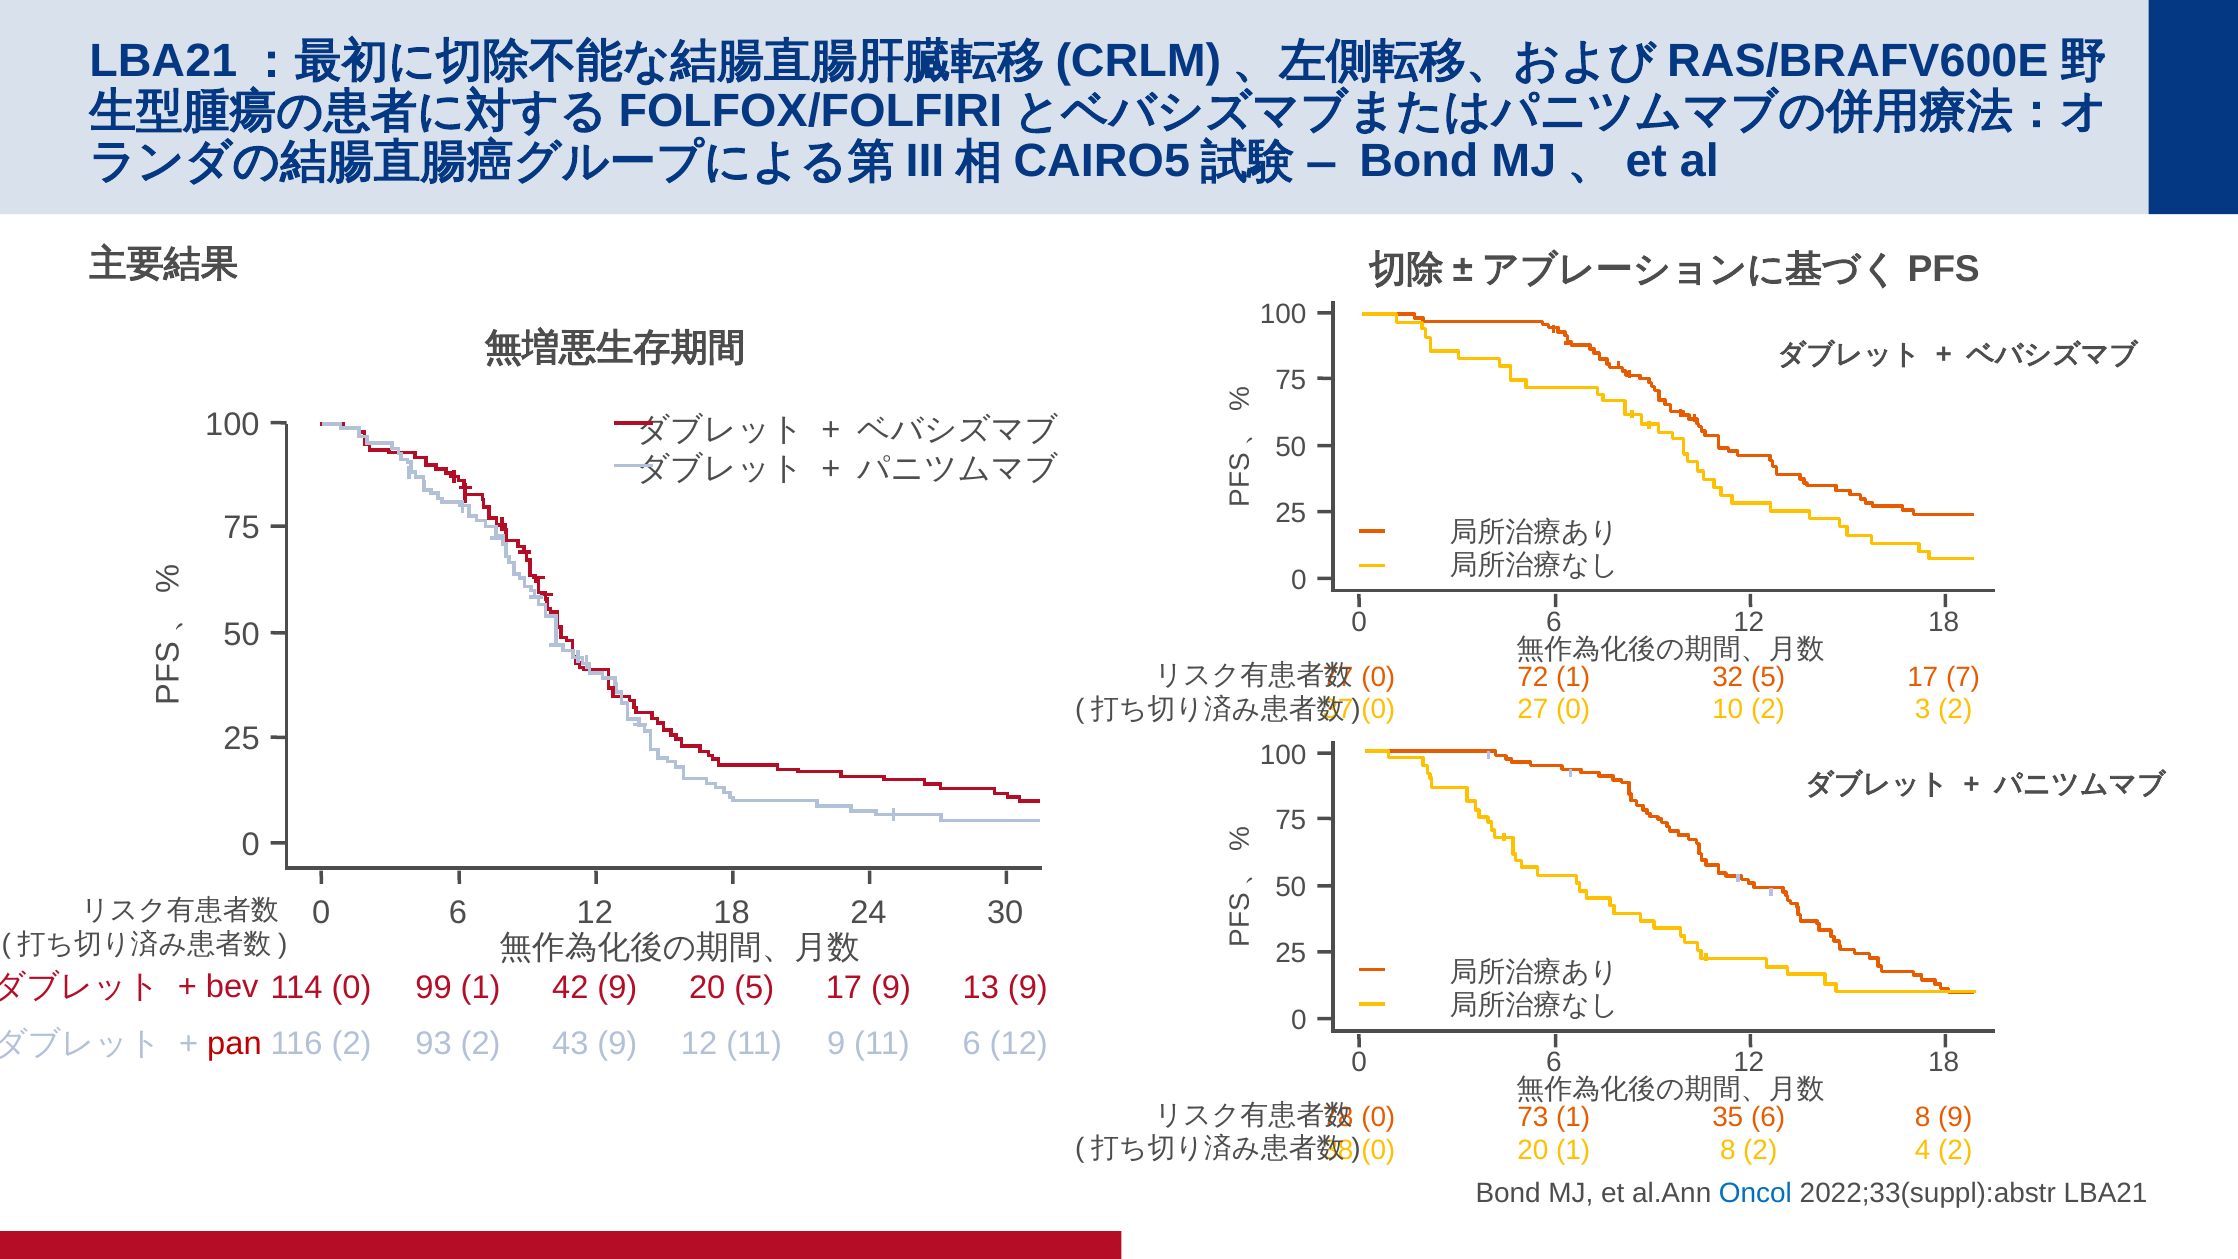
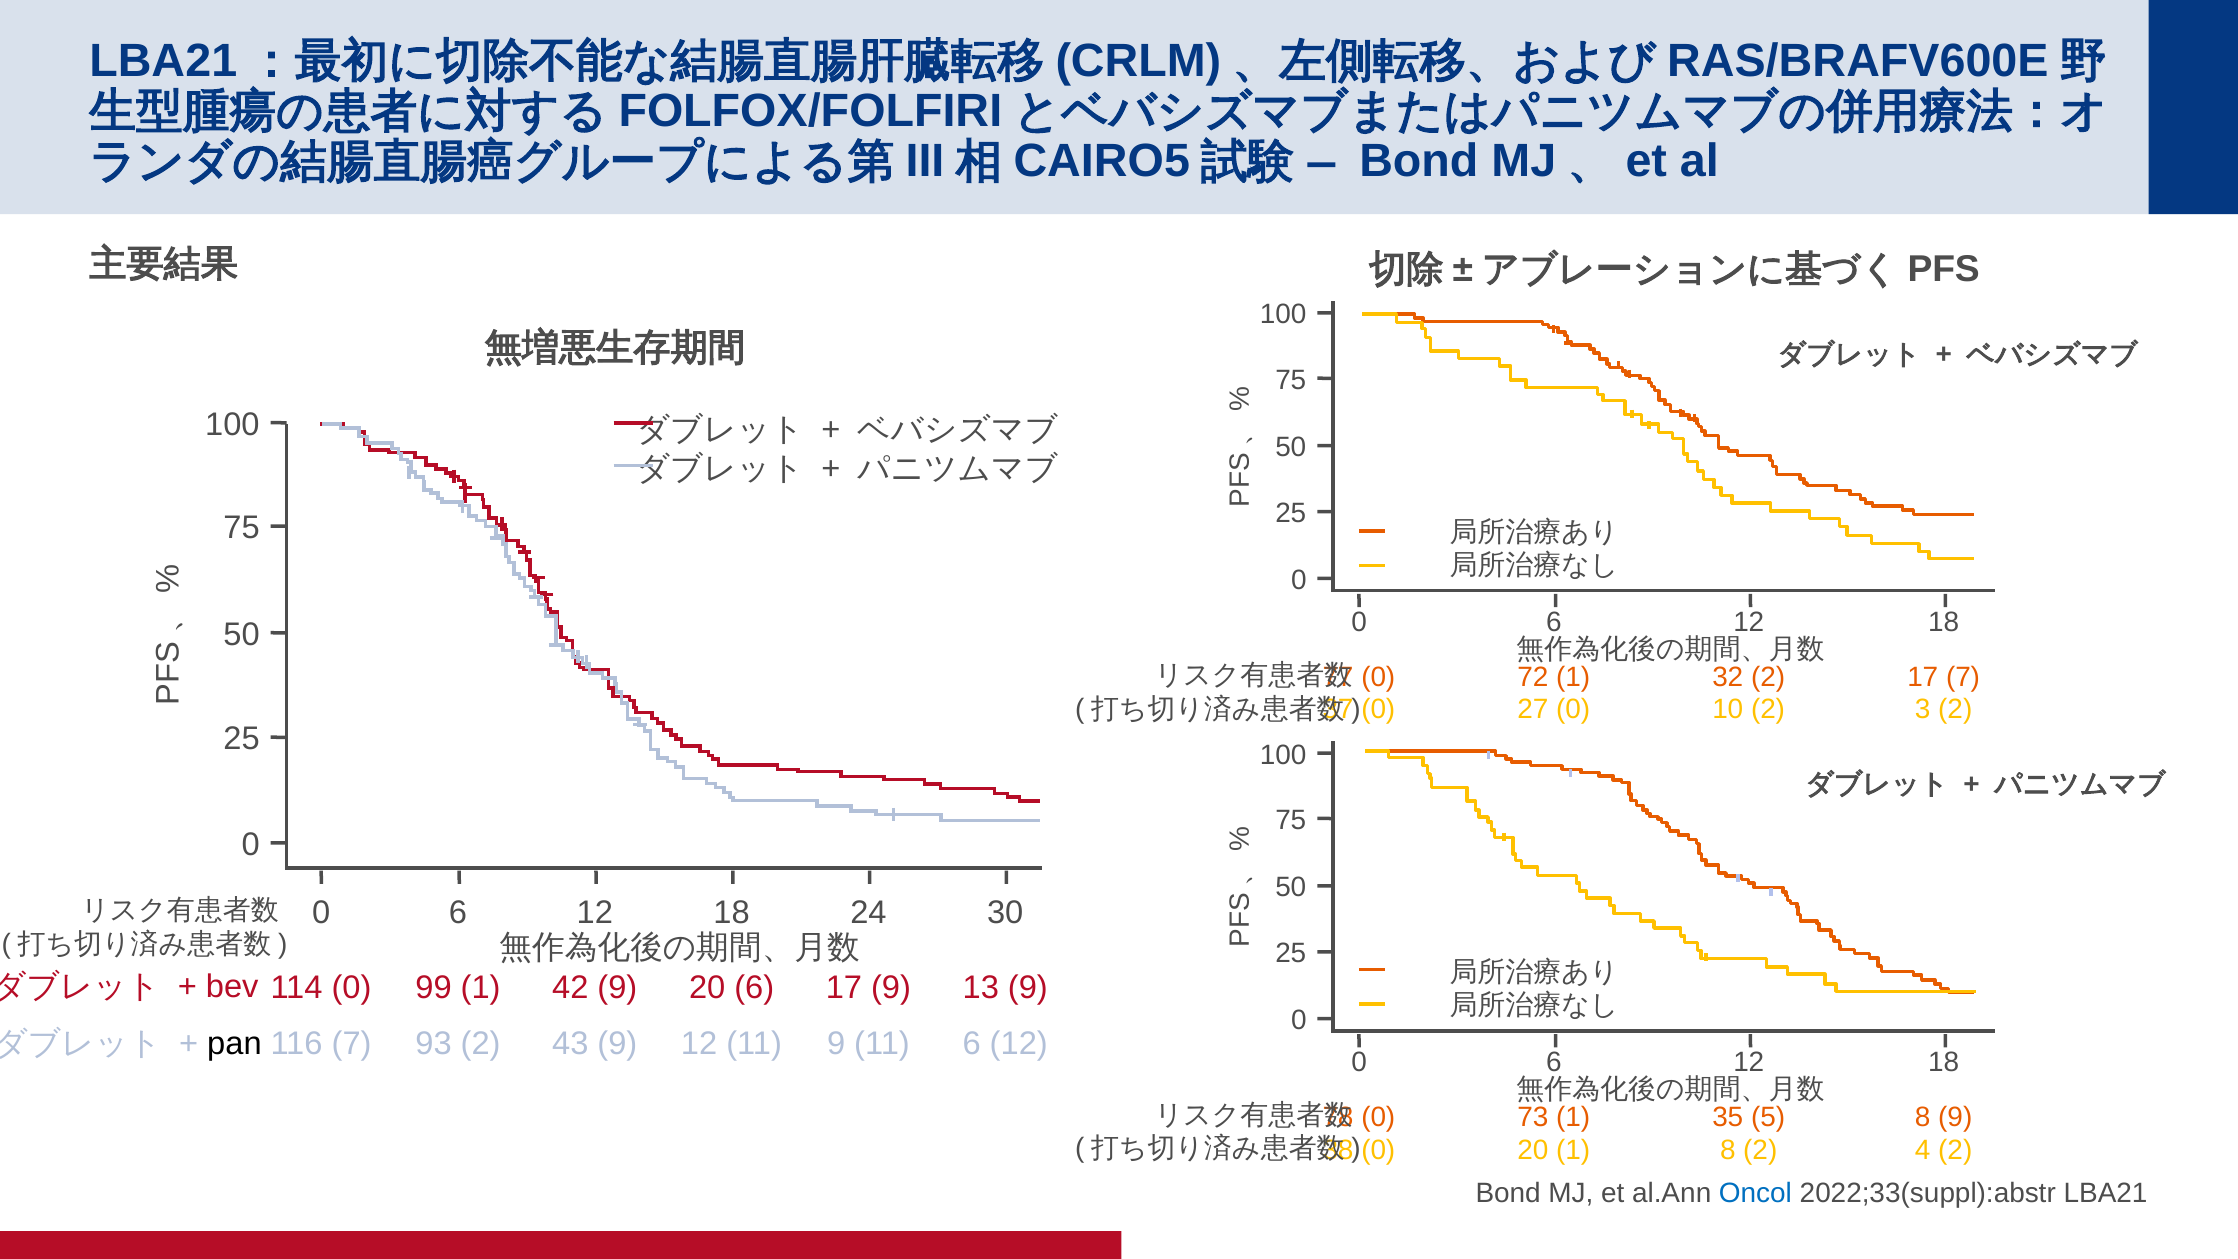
32 5: 5 -> 2
20 5: 5 -> 6
116 2: 2 -> 7
pan colour: red -> black
35 6: 6 -> 5
